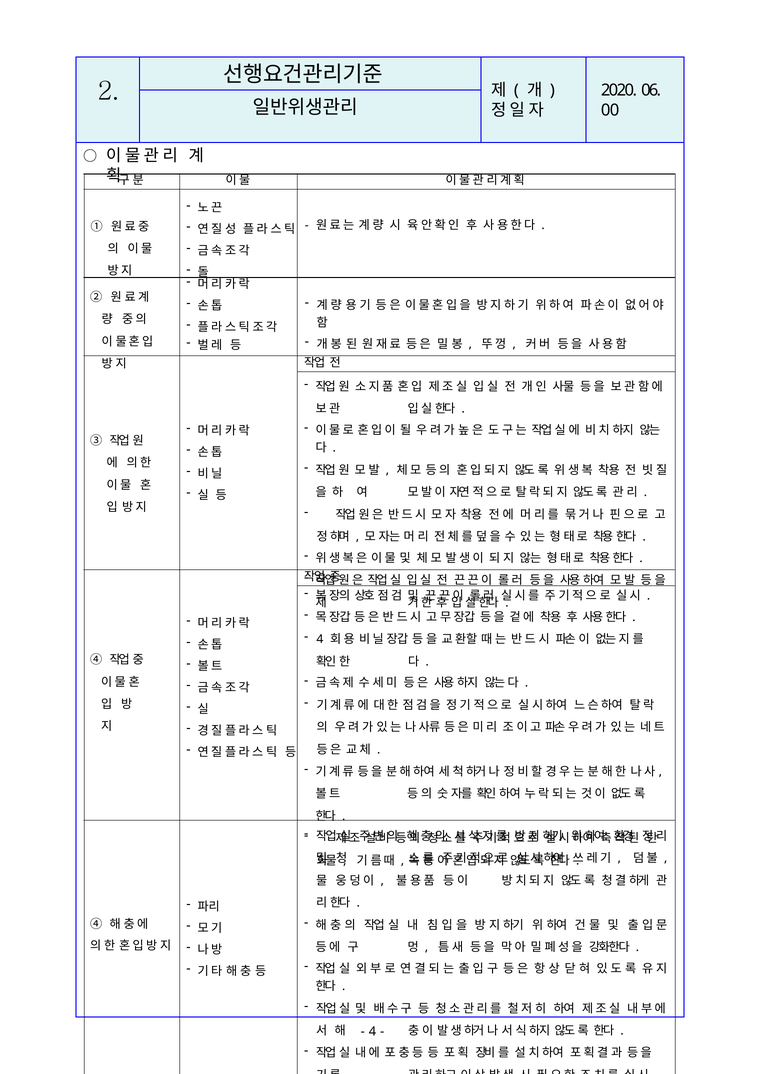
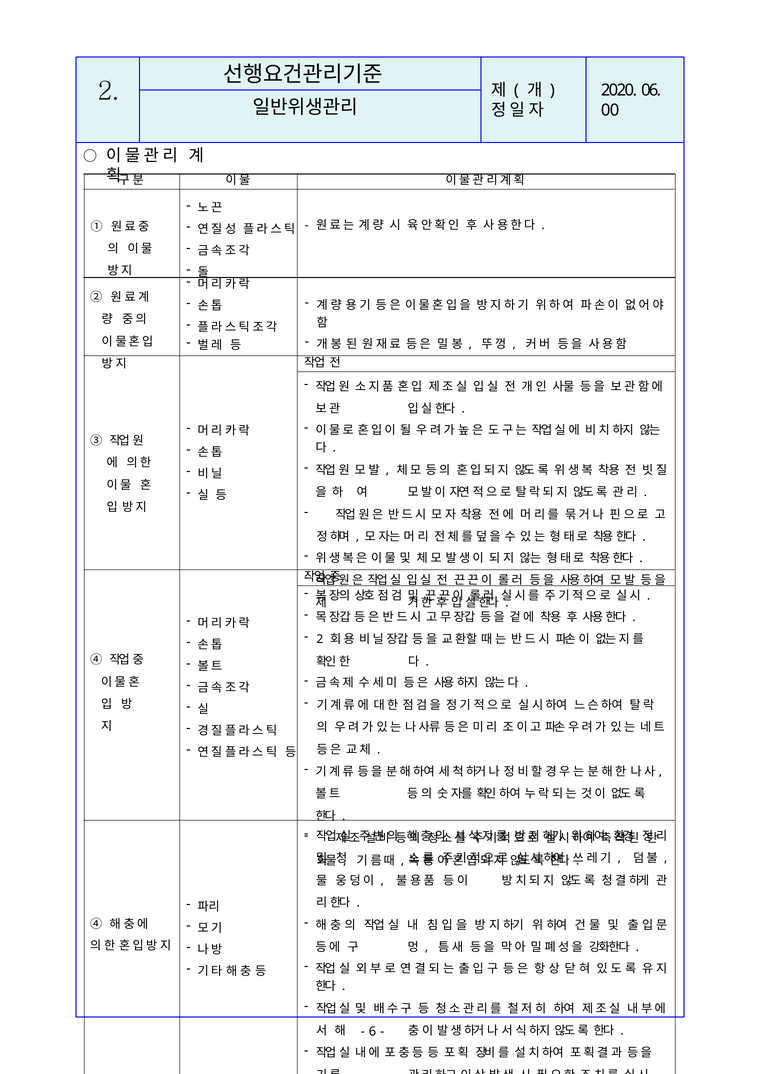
4 at (320, 639): 4 -> 2
4 at (372, 1032): 4 -> 6
